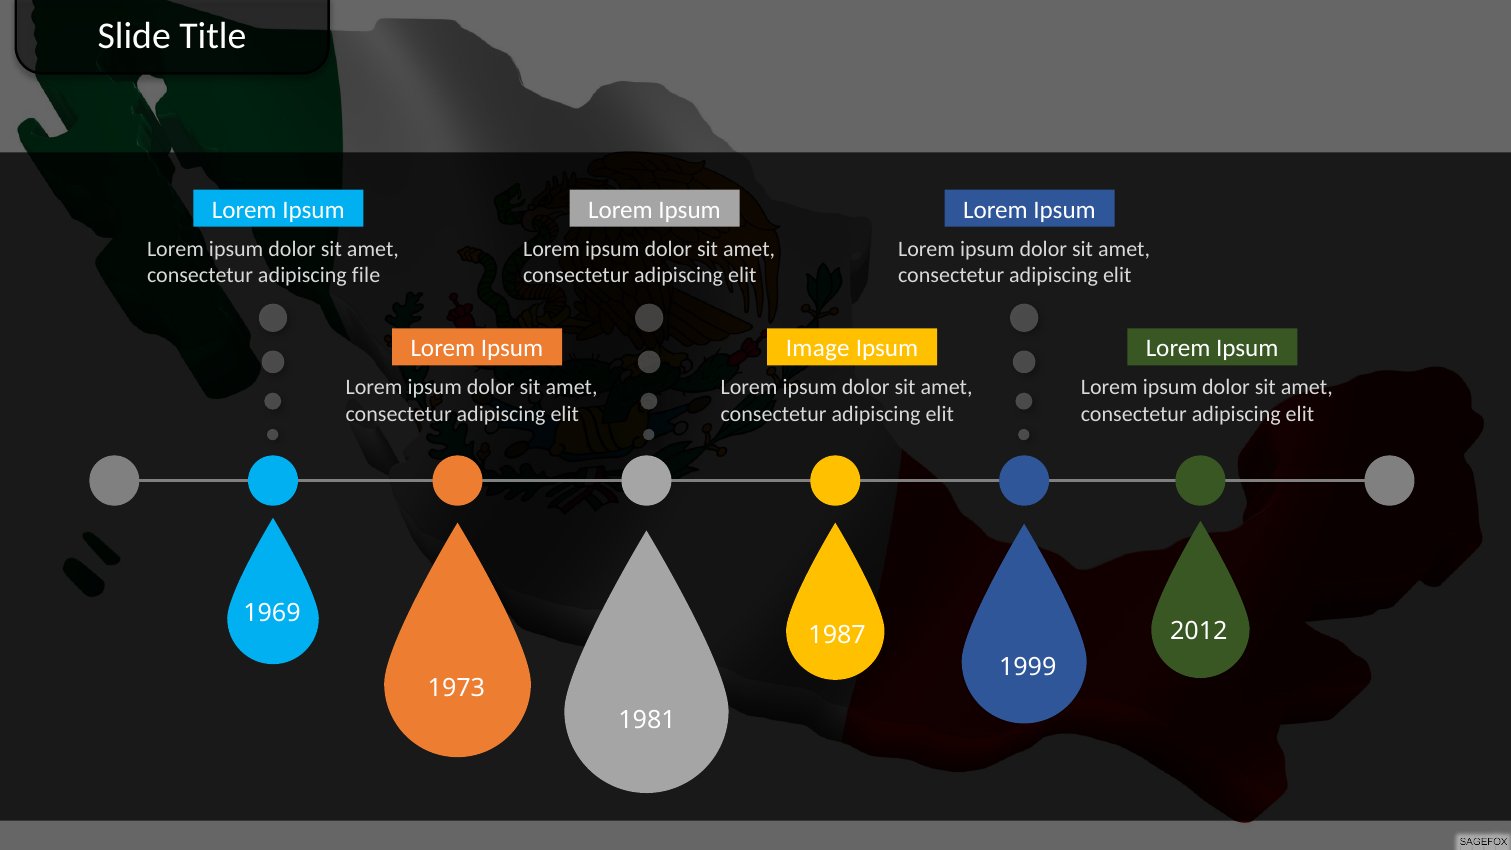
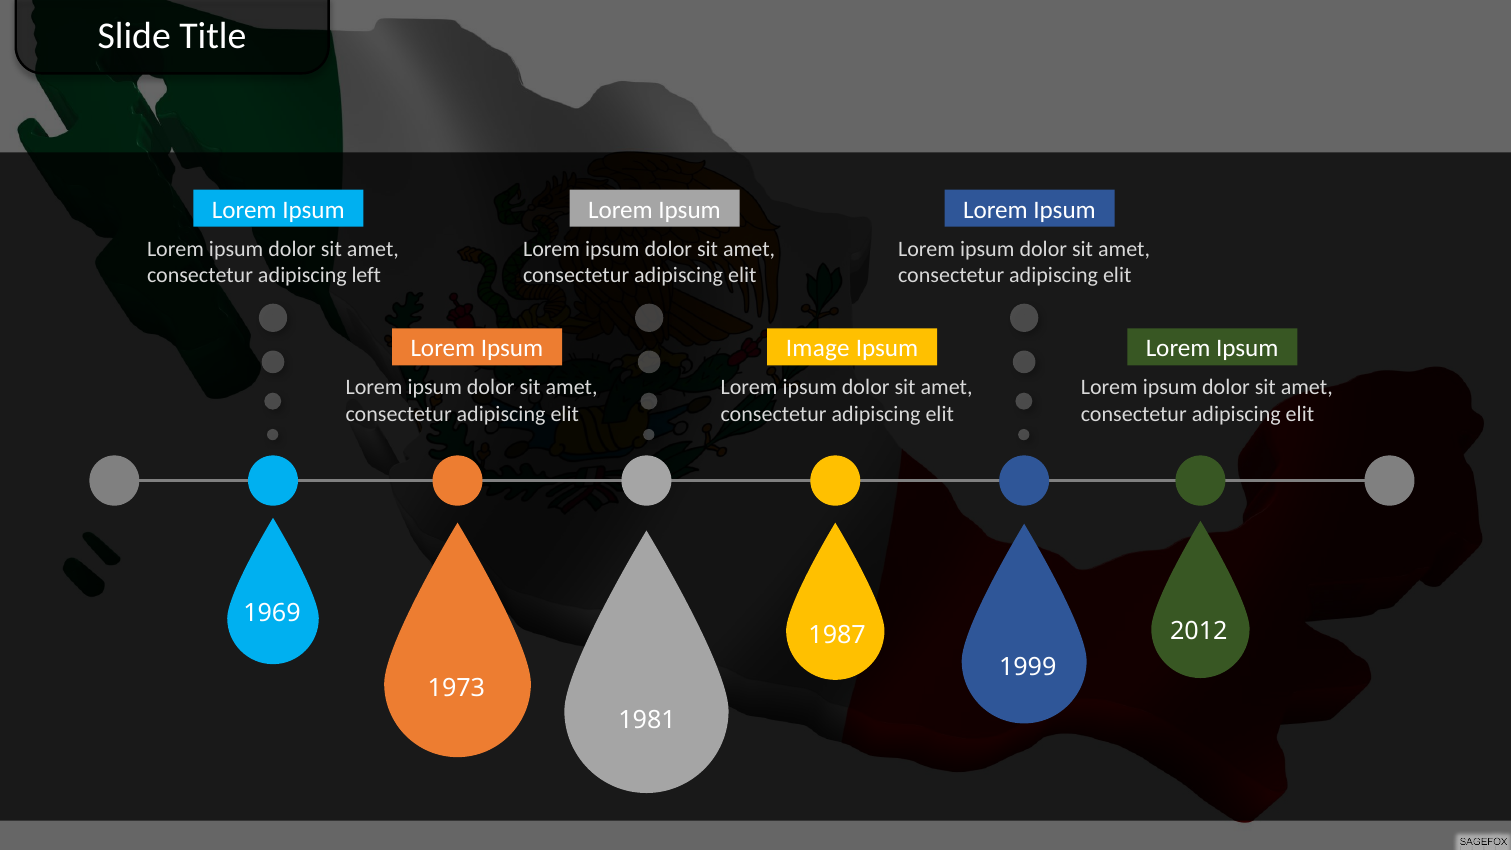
file: file -> left
